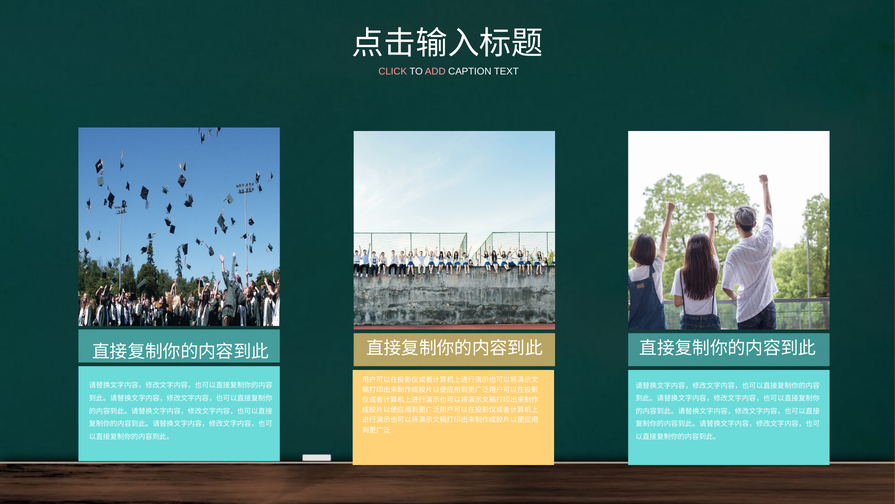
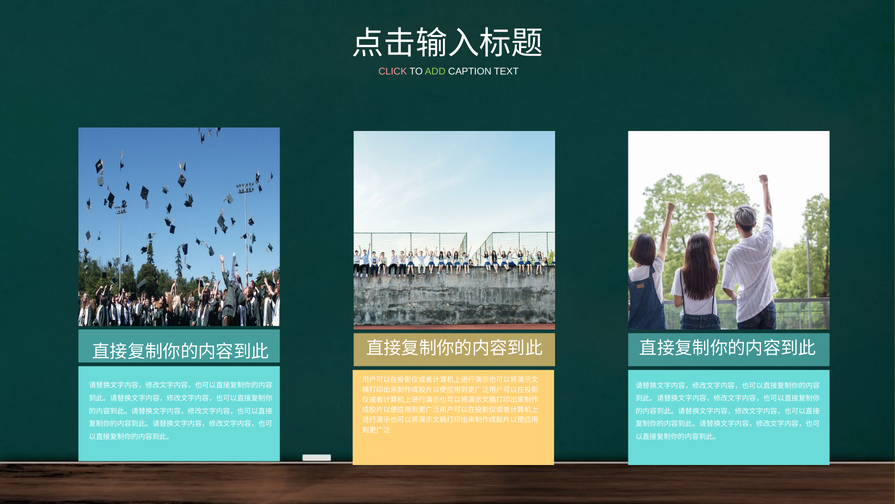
ADD colour: pink -> light green
